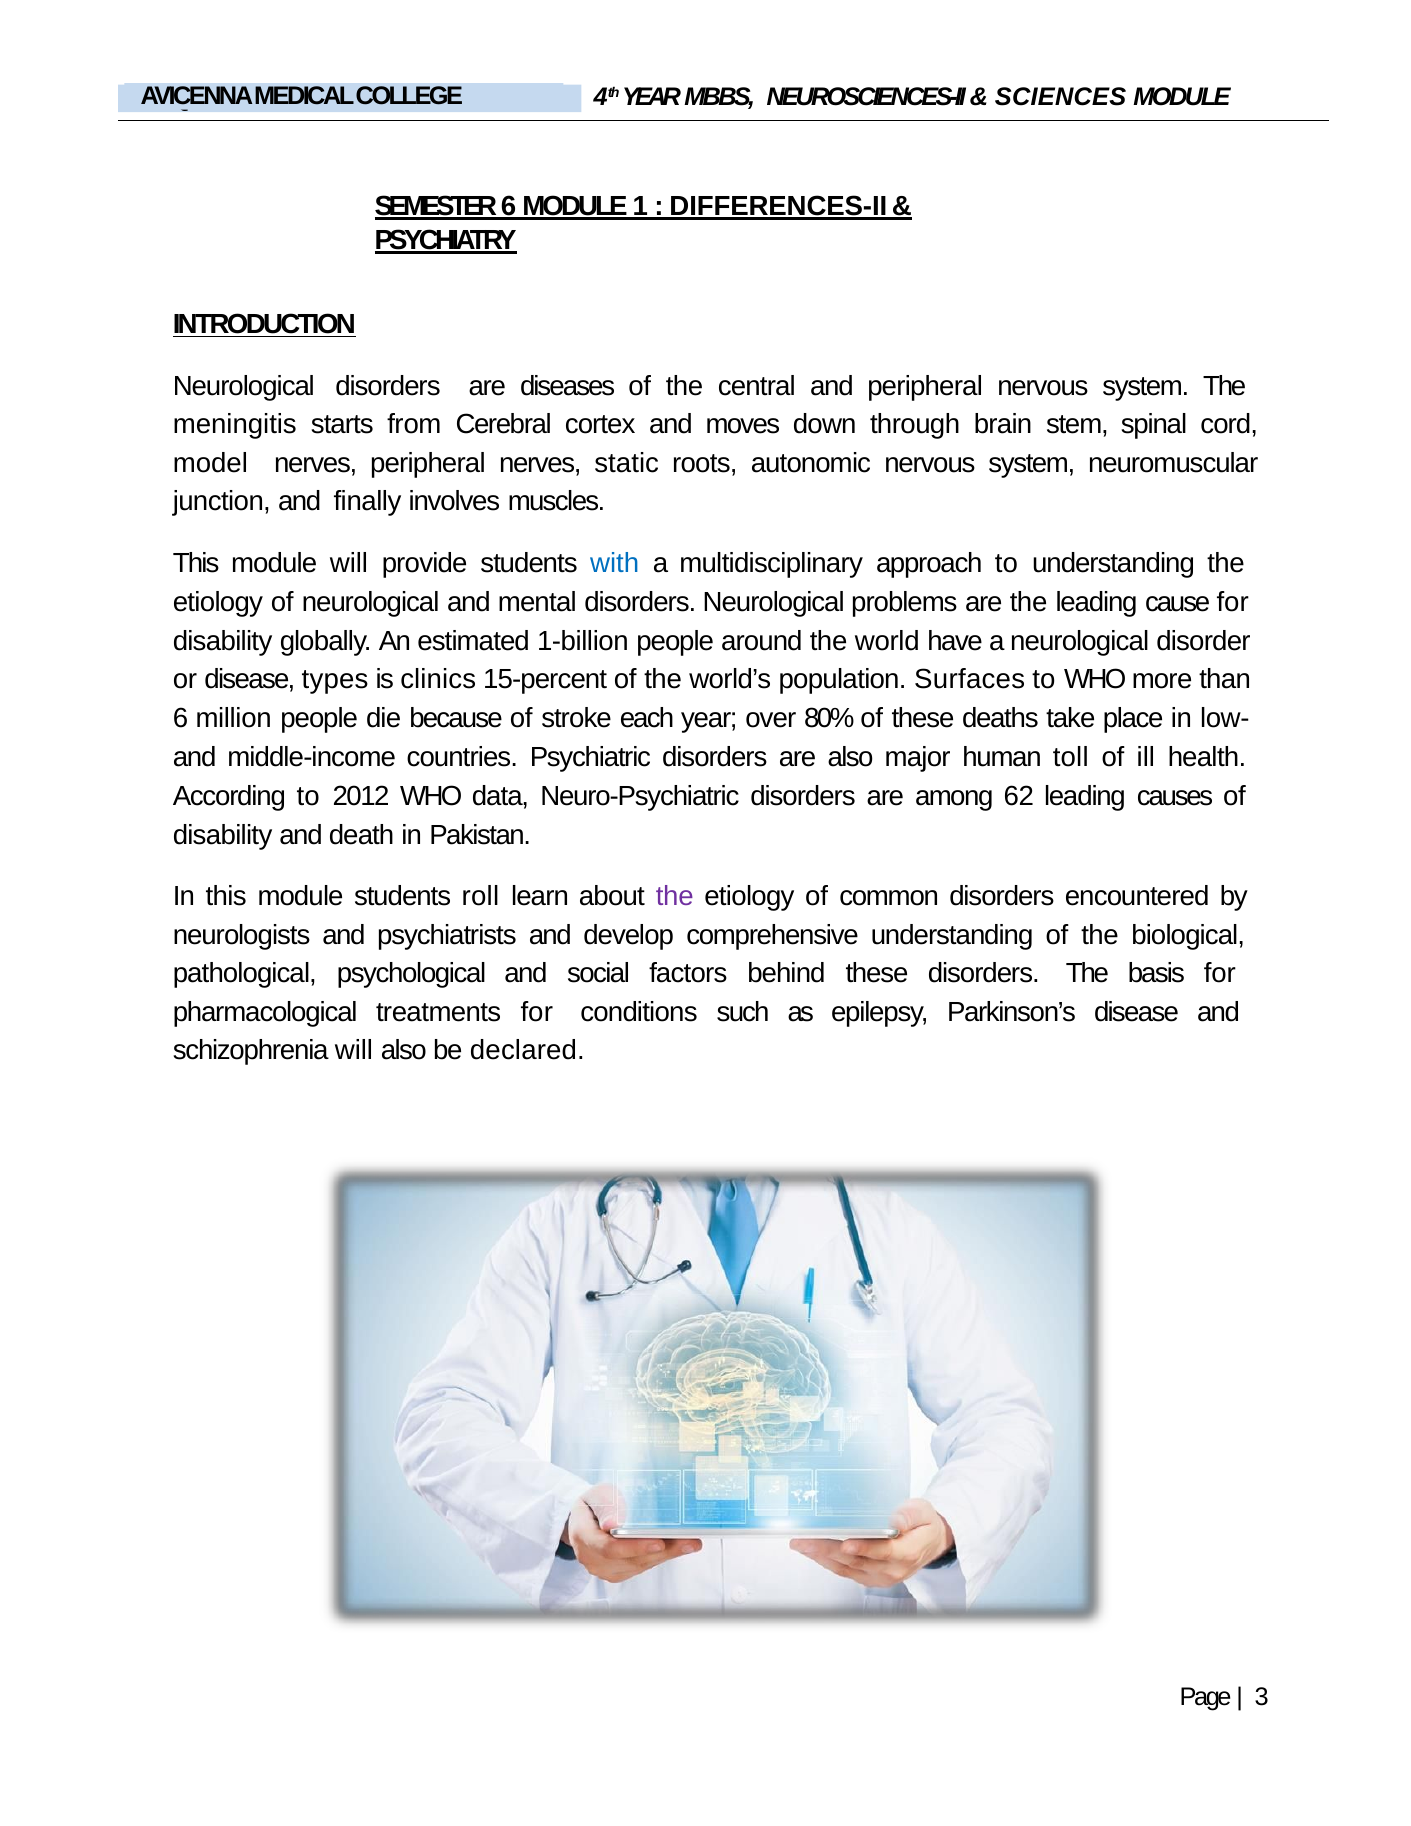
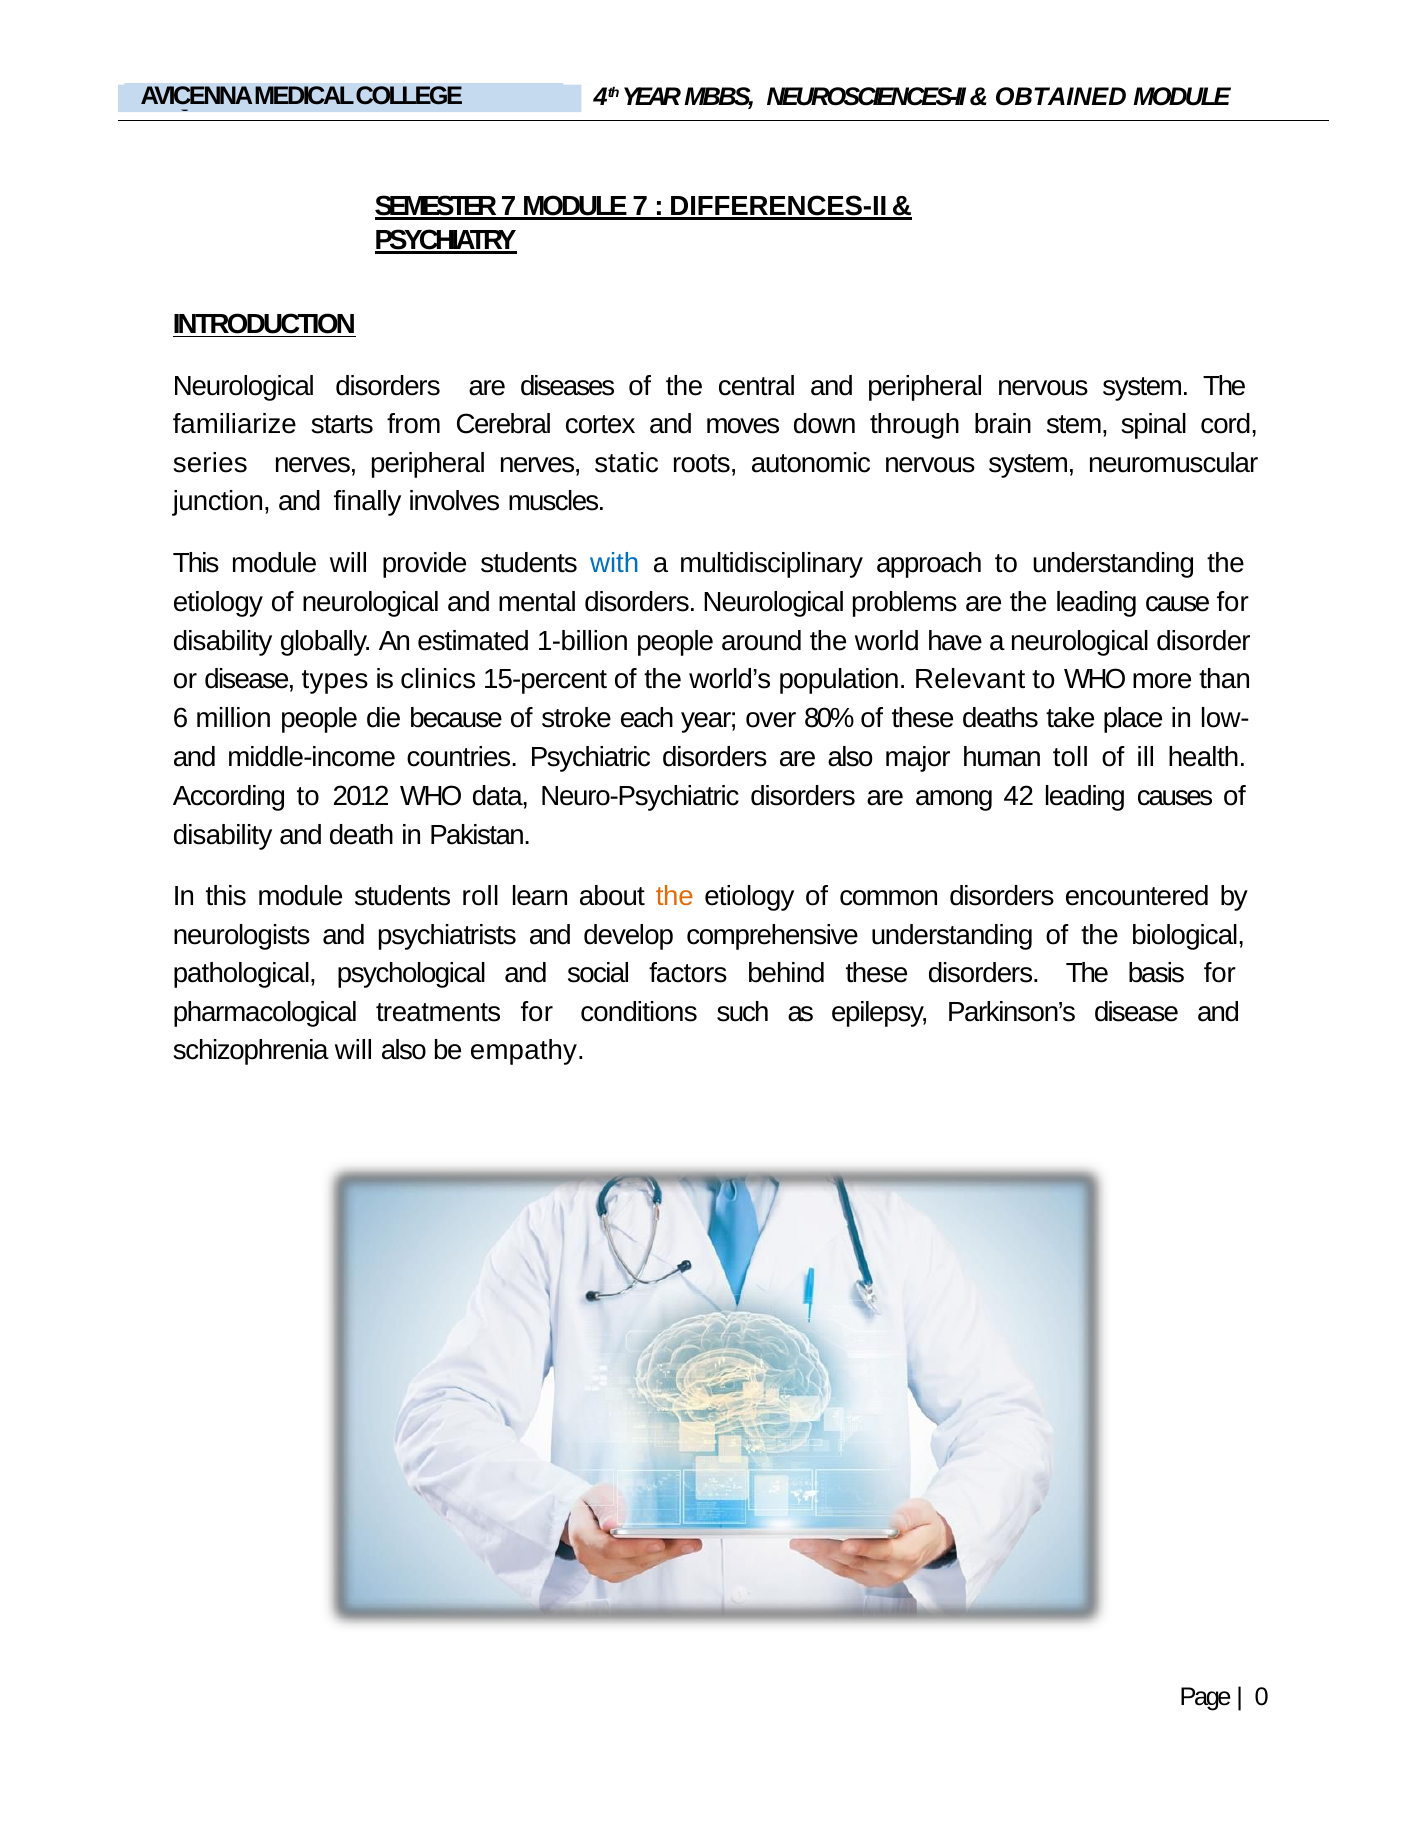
SCIENCES: SCIENCES -> OBTAINED
SEMESTER 6: 6 -> 7
MODULE 1: 1 -> 7
meningitis: meningitis -> familiarize
model: model -> series
Surfaces: Surfaces -> Relevant
62: 62 -> 42
the at (675, 897) colour: purple -> orange
declared: declared -> empathy
3: 3 -> 0
